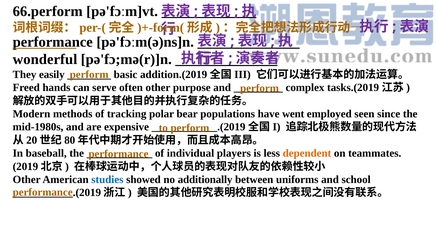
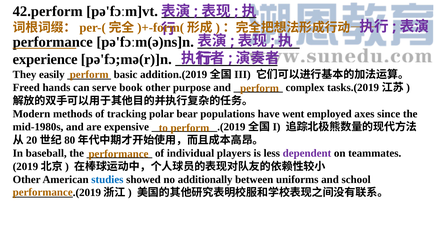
66.perform: 66.perform -> 42.perform
wonderful: wonderful -> experience
often: often -> book
seen: seen -> axes
dependent colour: orange -> purple
